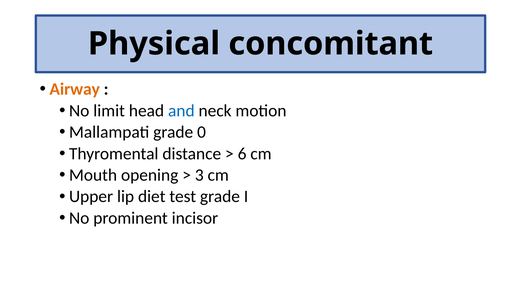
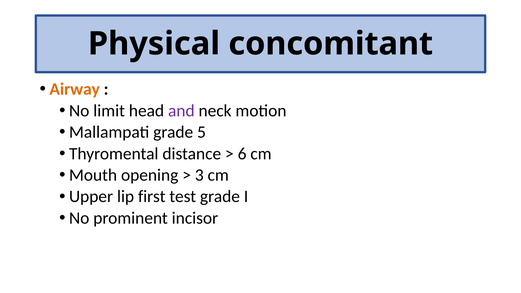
and colour: blue -> purple
0: 0 -> 5
diet: diet -> first
